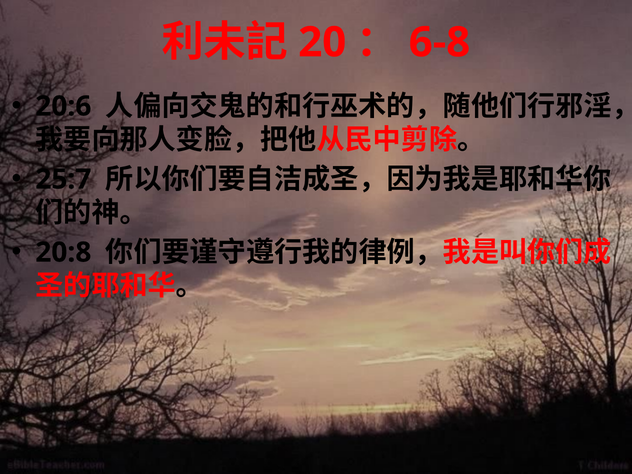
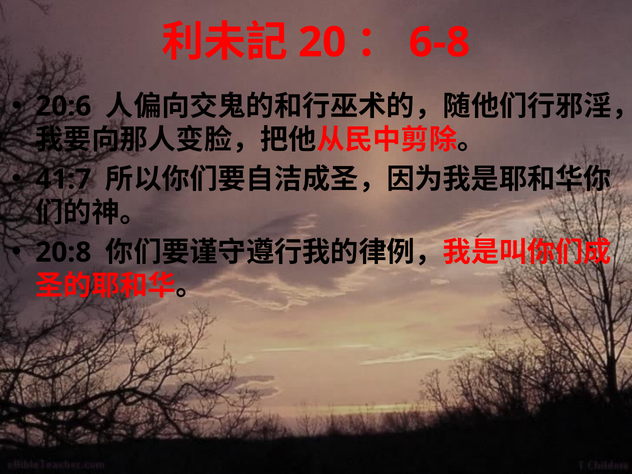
25:7: 25:7 -> 41:7
